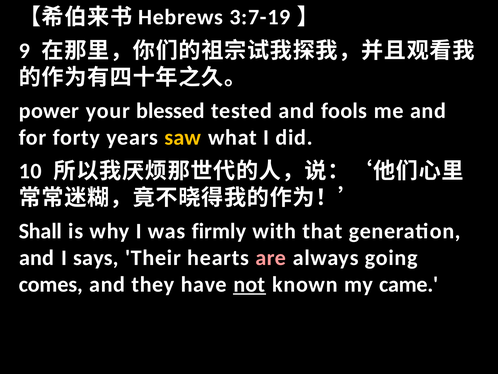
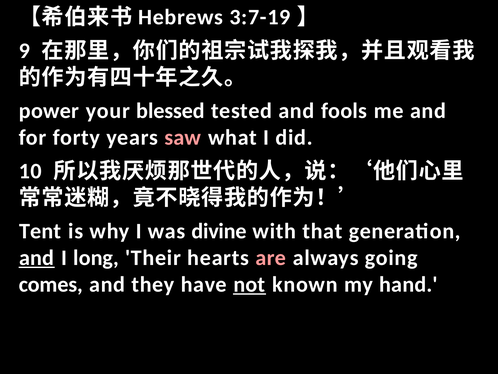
saw colour: yellow -> pink
Shall: Shall -> Tent
firmly: firmly -> divine
and at (37, 258) underline: none -> present
says: says -> long
came: came -> hand
